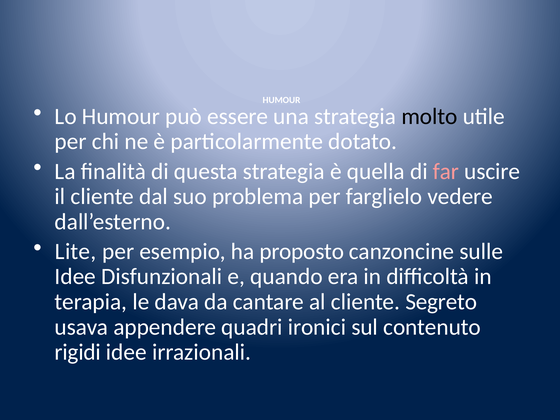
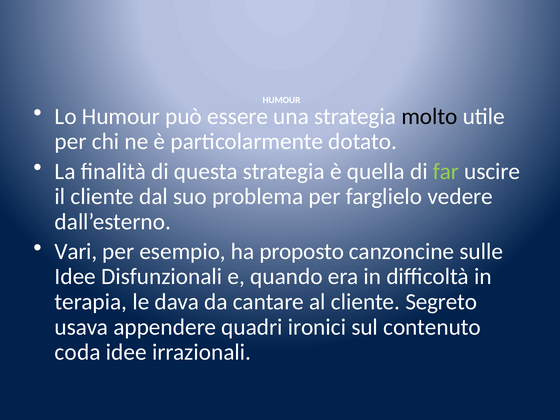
far colour: pink -> light green
Lite: Lite -> Vari
rigidi: rigidi -> coda
